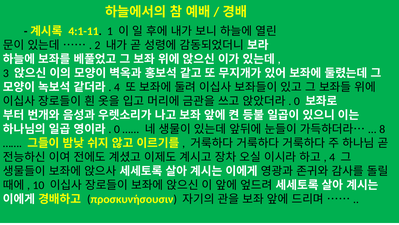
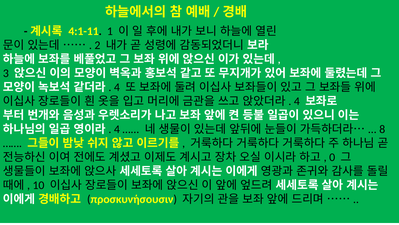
0 at (297, 101): 0 -> 4
0 at (117, 129): 0 -> 4
4 at (332, 157): 4 -> 0
